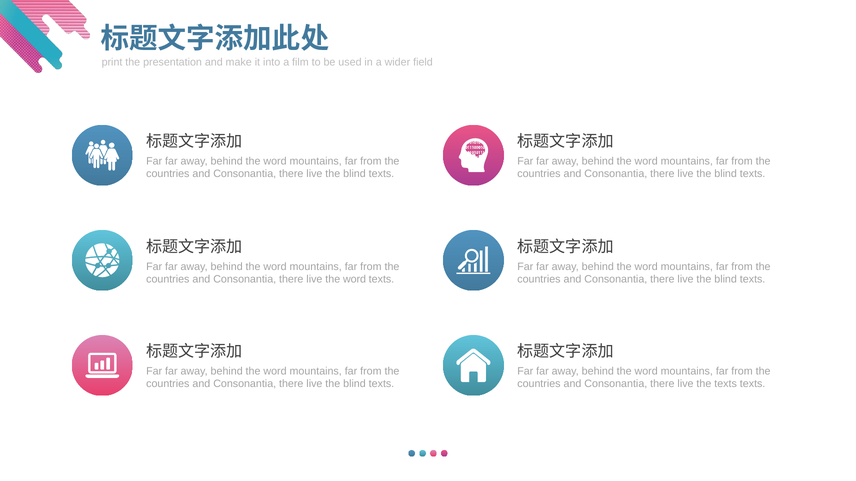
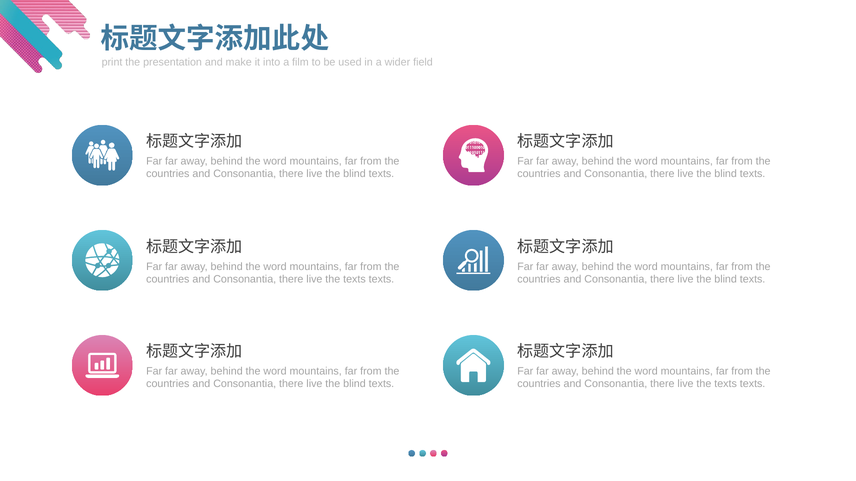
word at (355, 280): word -> texts
